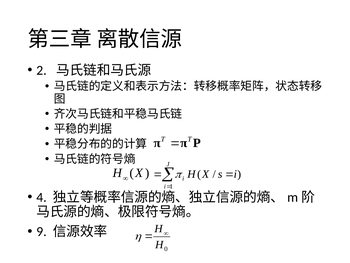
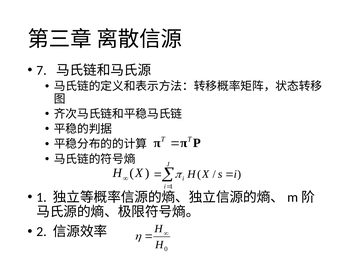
2: 2 -> 7
4 at (41, 197): 4 -> 1
9: 9 -> 2
